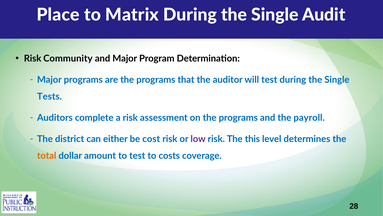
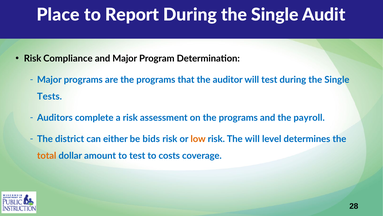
Matrix: Matrix -> Report
Community: Community -> Compliance
cost: cost -> bids
low colour: purple -> orange
The this: this -> will
